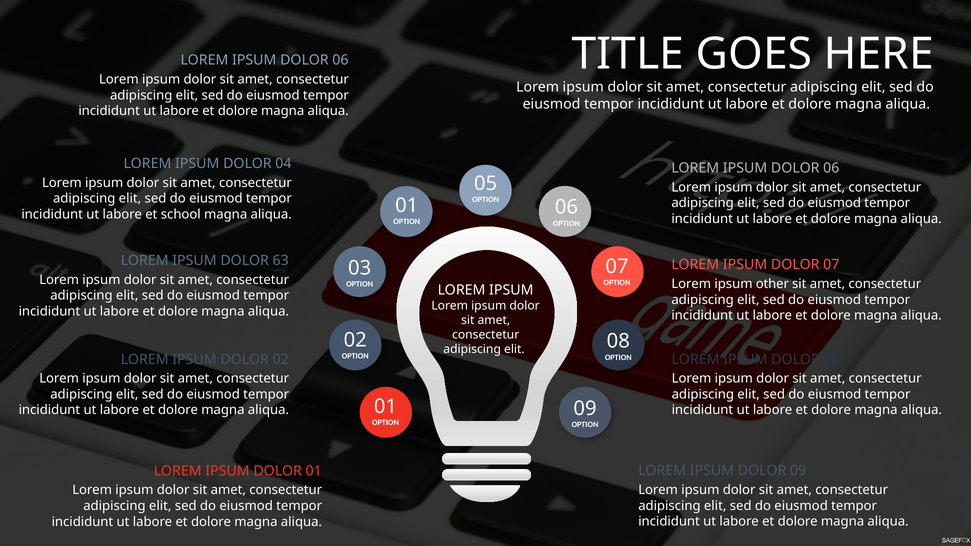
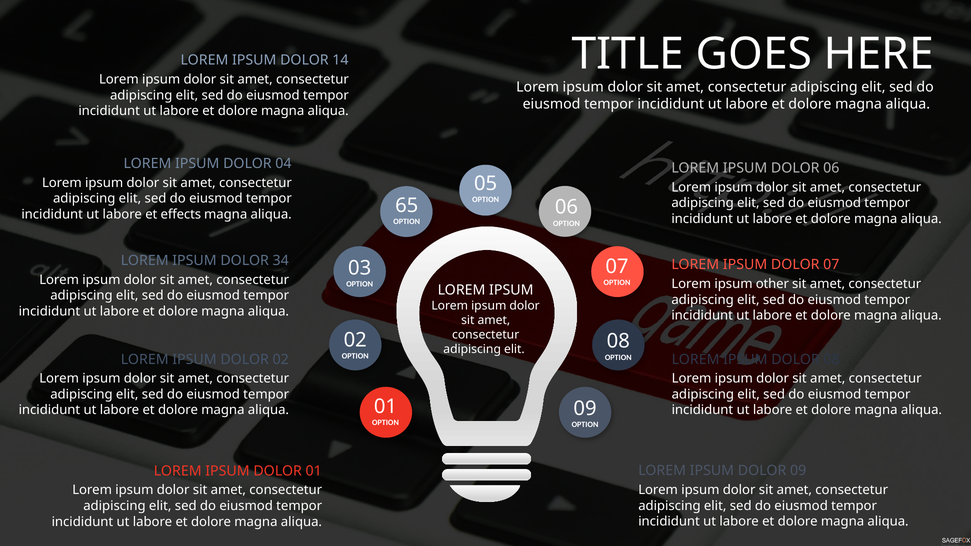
06 at (340, 60): 06 -> 14
school: school -> effects
01 at (407, 206): 01 -> 65
63: 63 -> 34
